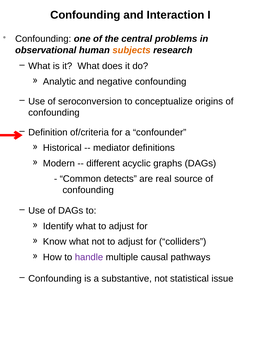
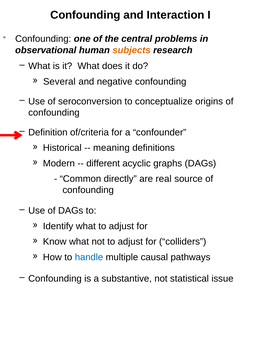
Analytic: Analytic -> Several
mediator: mediator -> meaning
detects: detects -> directly
handle colour: purple -> blue
